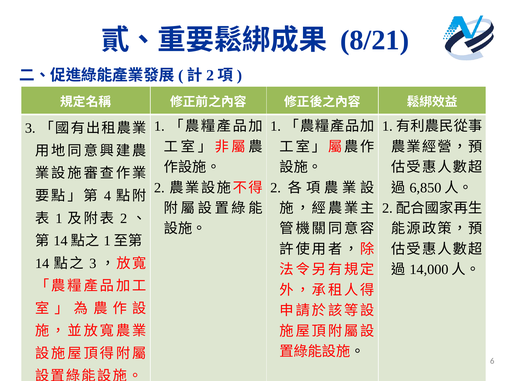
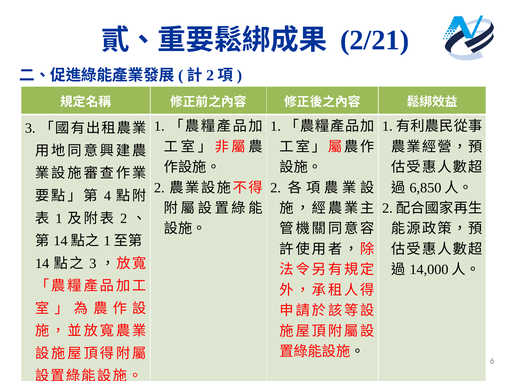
8/21: 8/21 -> 2/21
